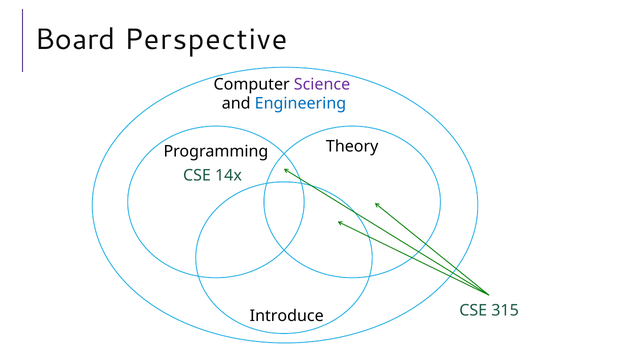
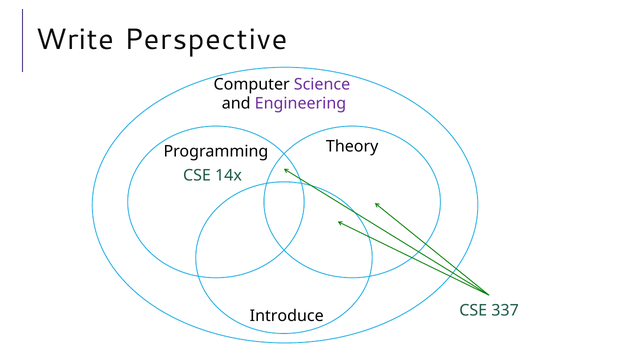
Board: Board -> Write
Engineering colour: blue -> purple
315: 315 -> 337
